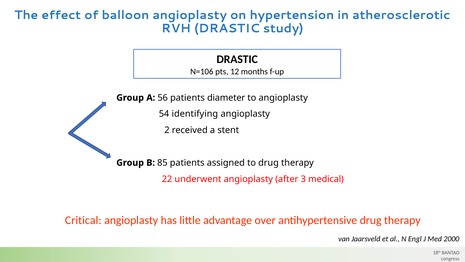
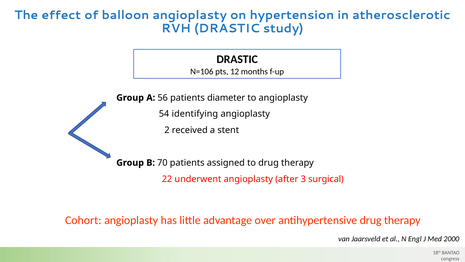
85: 85 -> 70
medical: medical -> surgical
Critical: Critical -> Cohort
